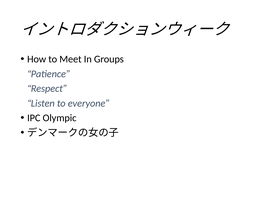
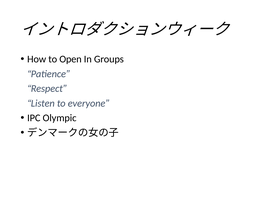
Meet: Meet -> Open
